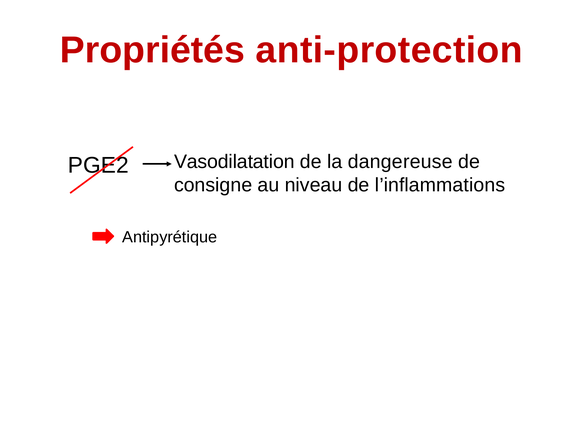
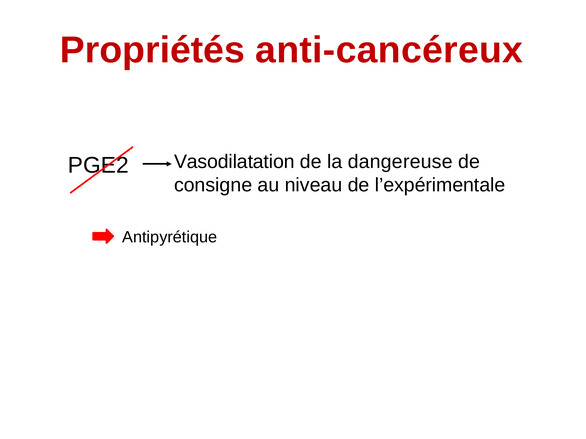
anti-protection: anti-protection -> anti-cancéreux
l’inflammations: l’inflammations -> l’expérimentale
